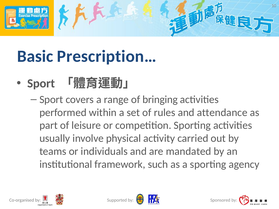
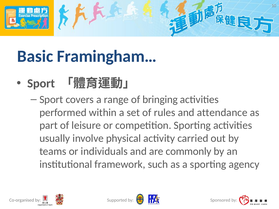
Prescription…: Prescription… -> Framingham…
mandated: mandated -> commonly
